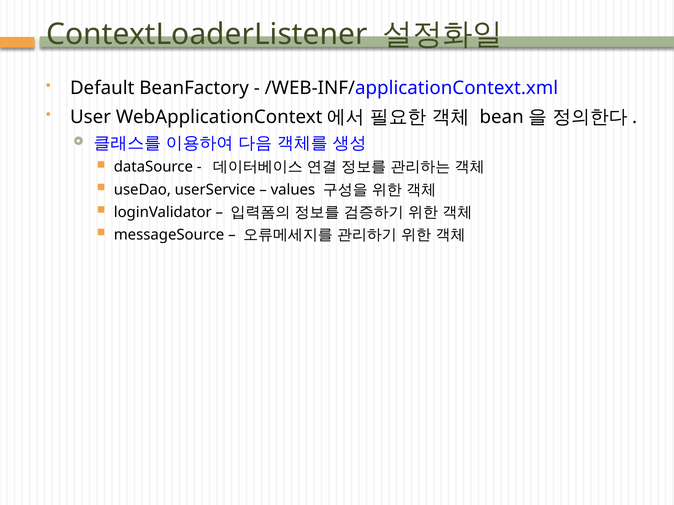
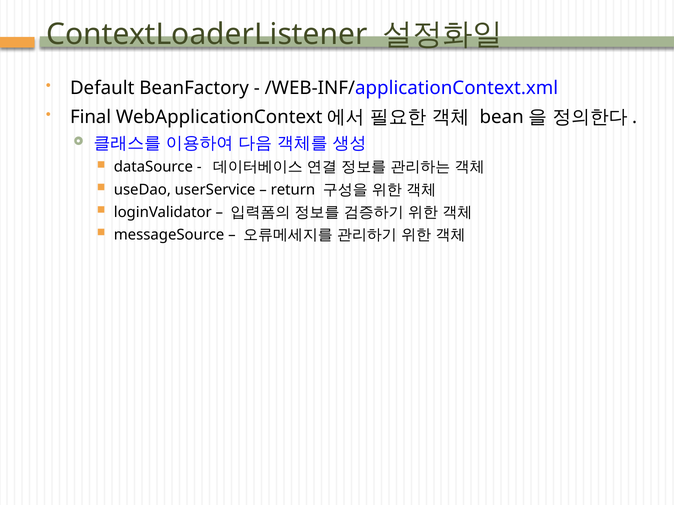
User: User -> Final
values: values -> return
